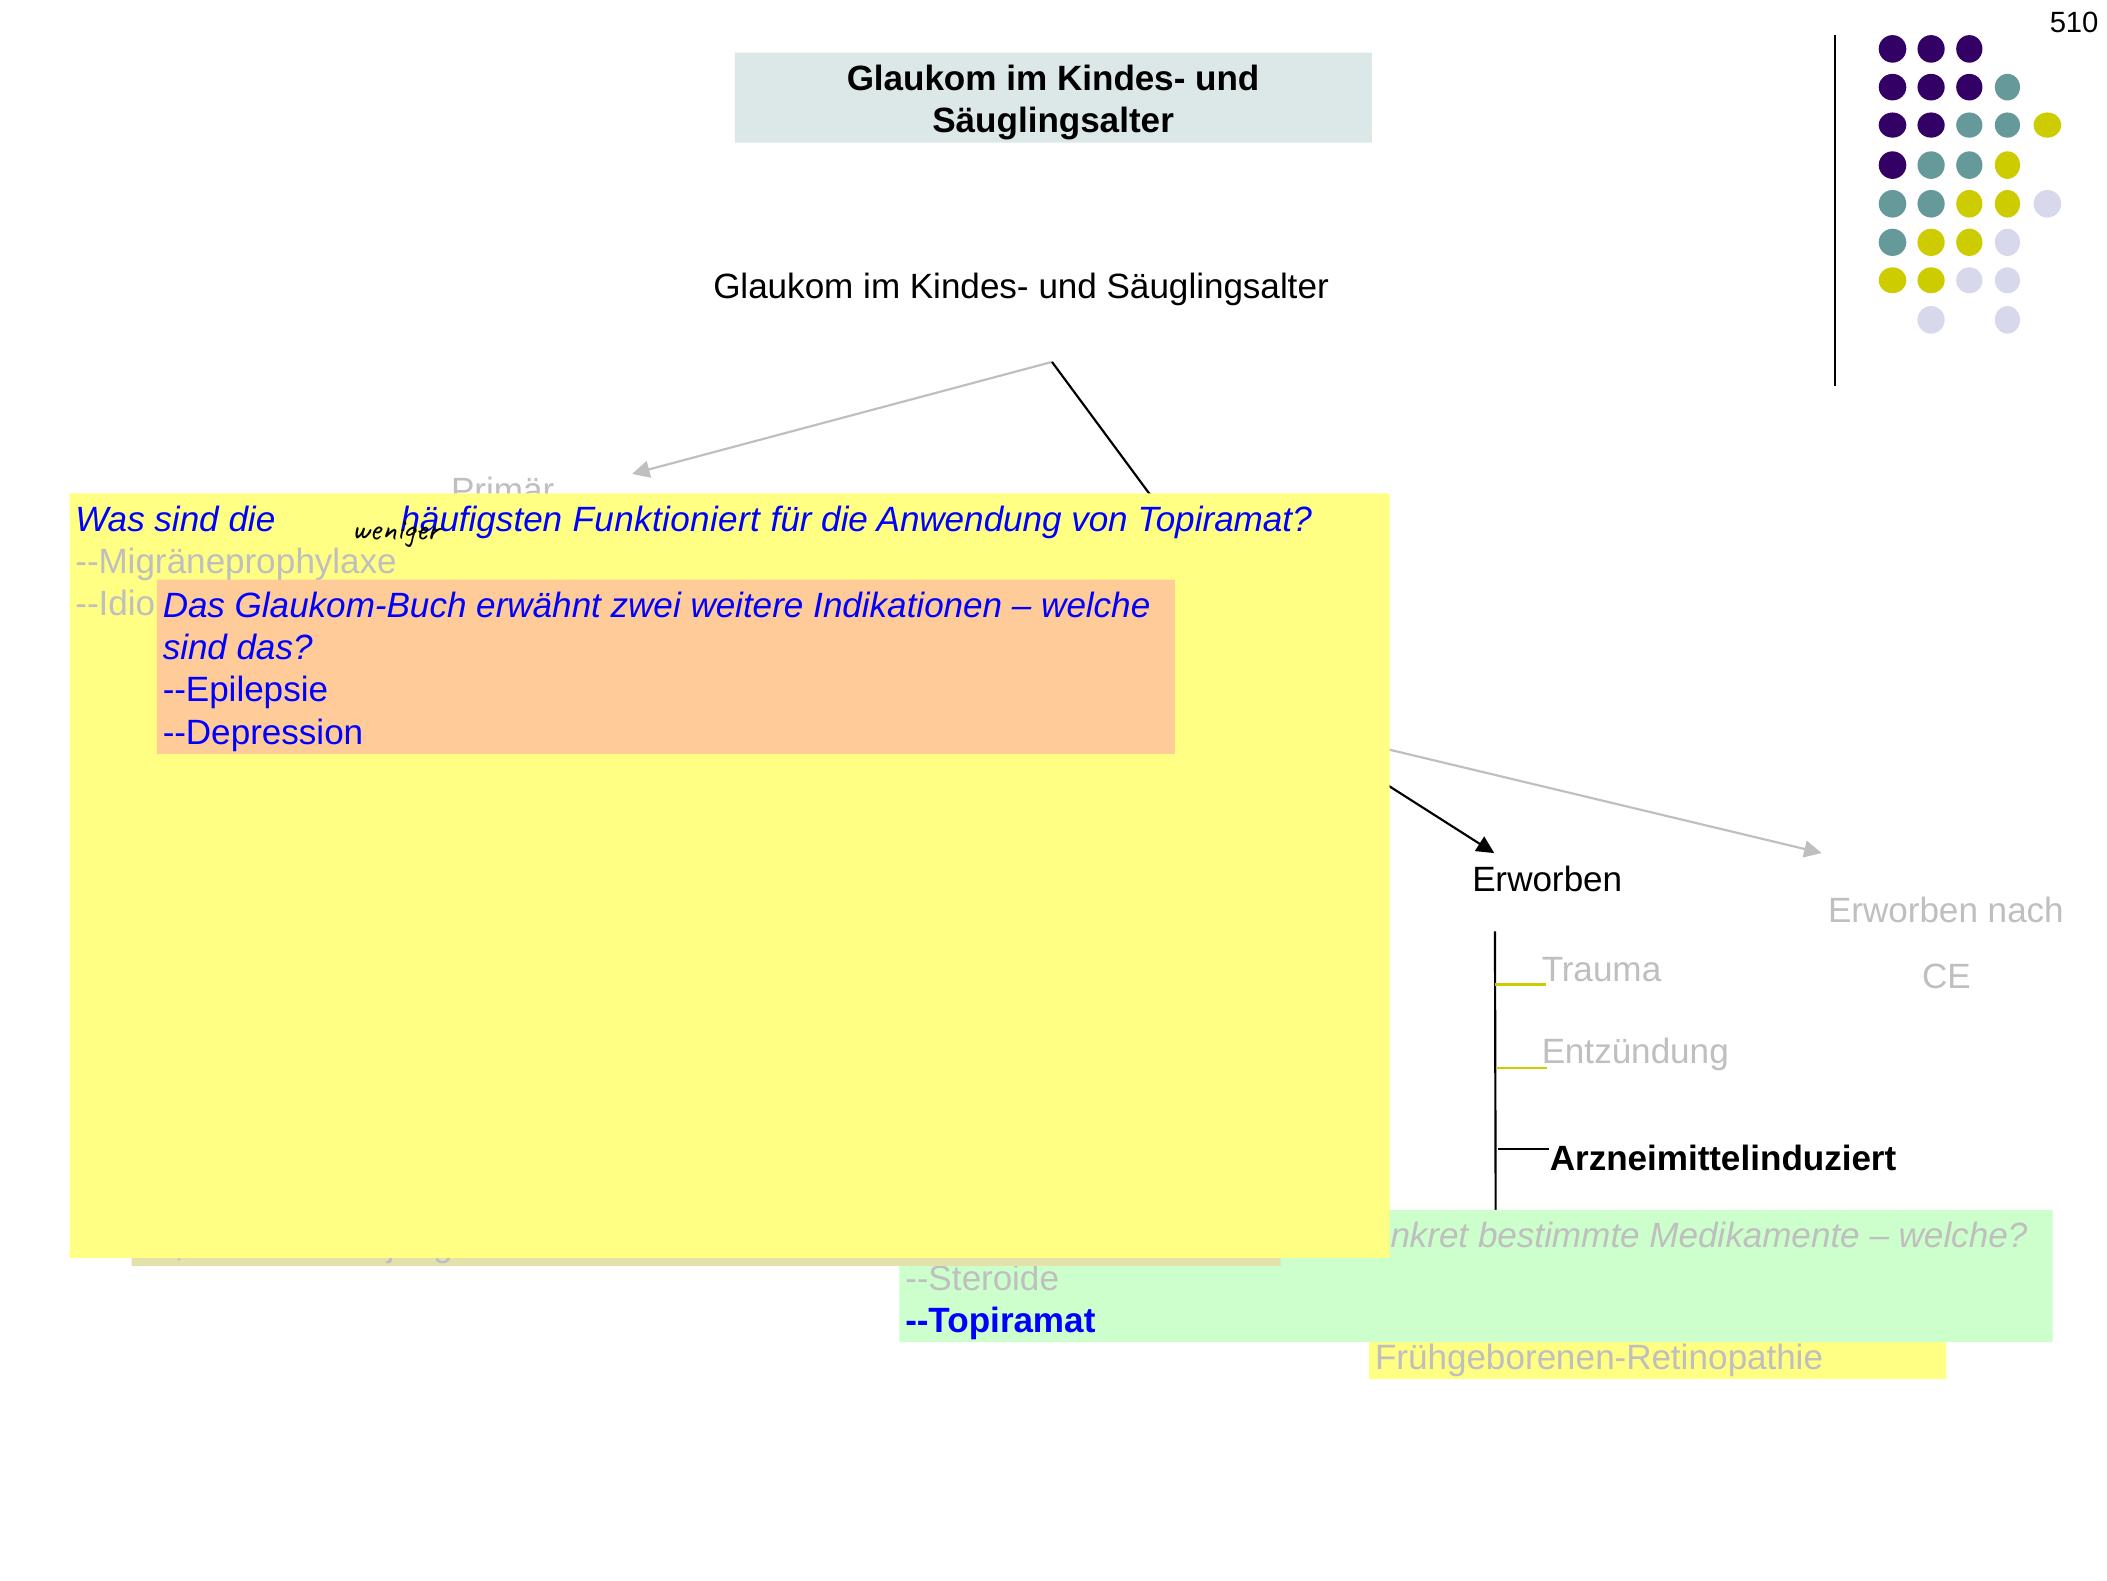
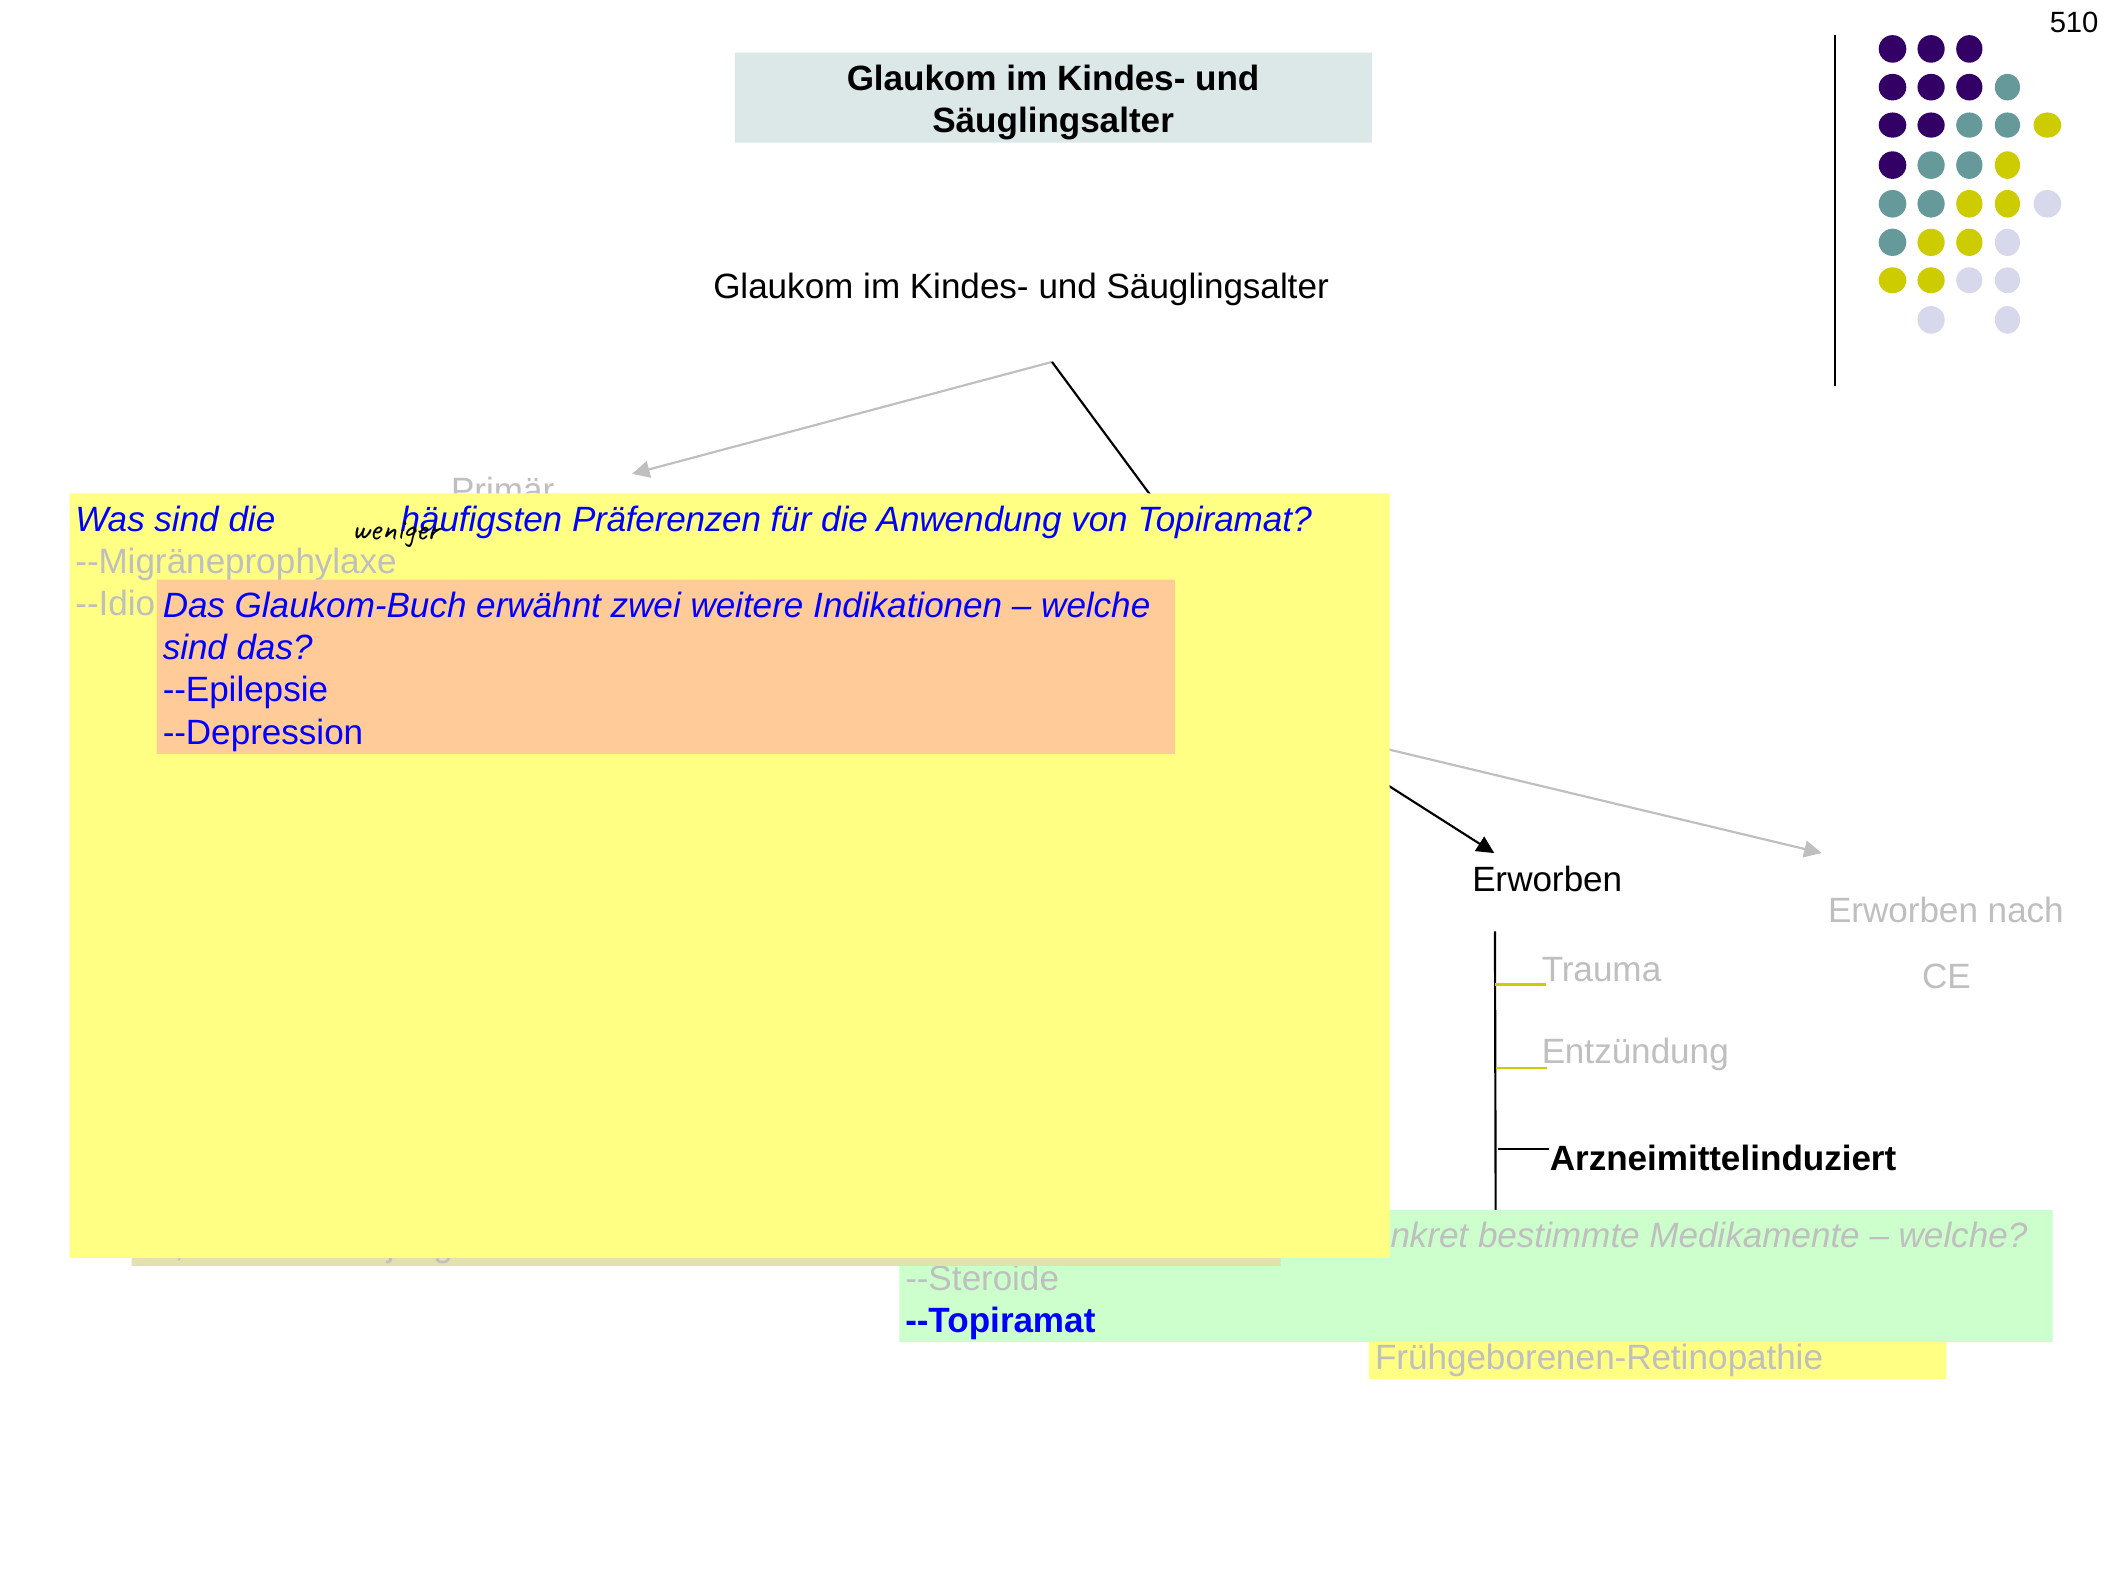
häufigsten Funktioniert: Funktioniert -> Präferenzen
